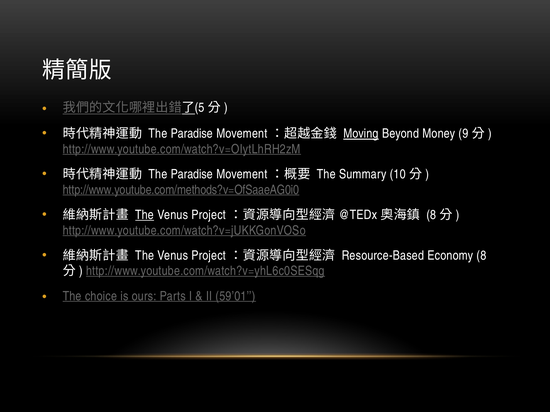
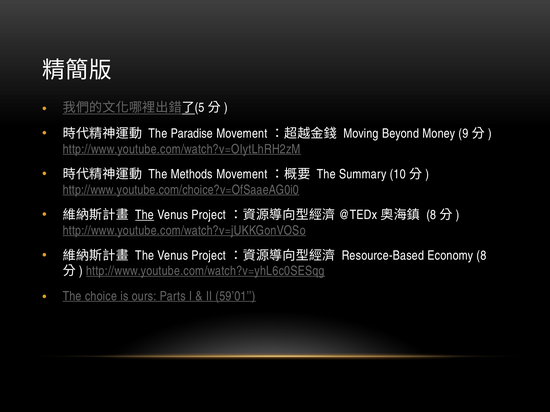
Moving underline: present -> none
Paradise at (192, 174): Paradise -> Methods
http://www.youtube.com/methods?v=OfSaaeAG0i0: http://www.youtube.com/methods?v=OfSaaeAG0i0 -> http://www.youtube.com/choice?v=OfSaaeAG0i0
